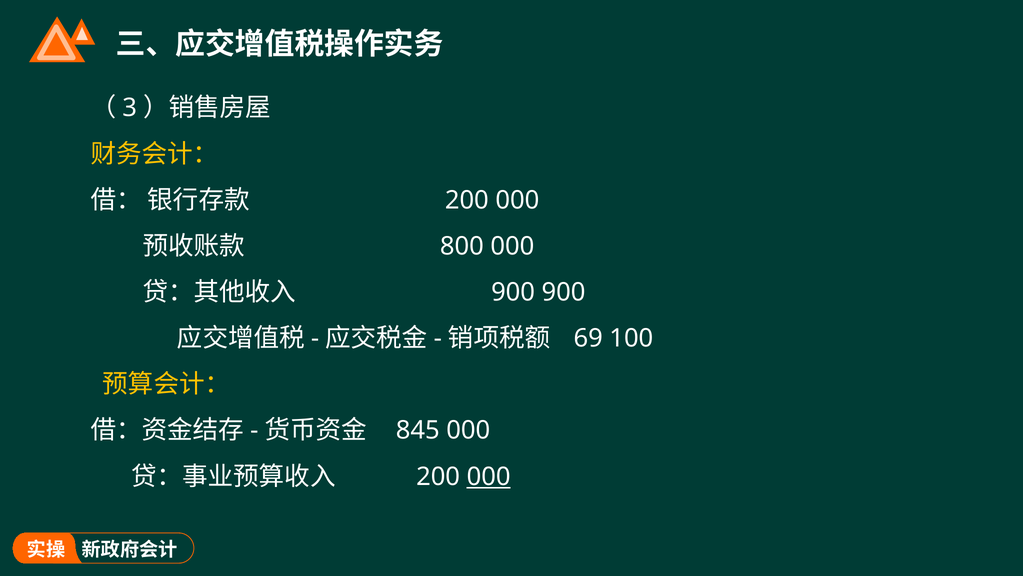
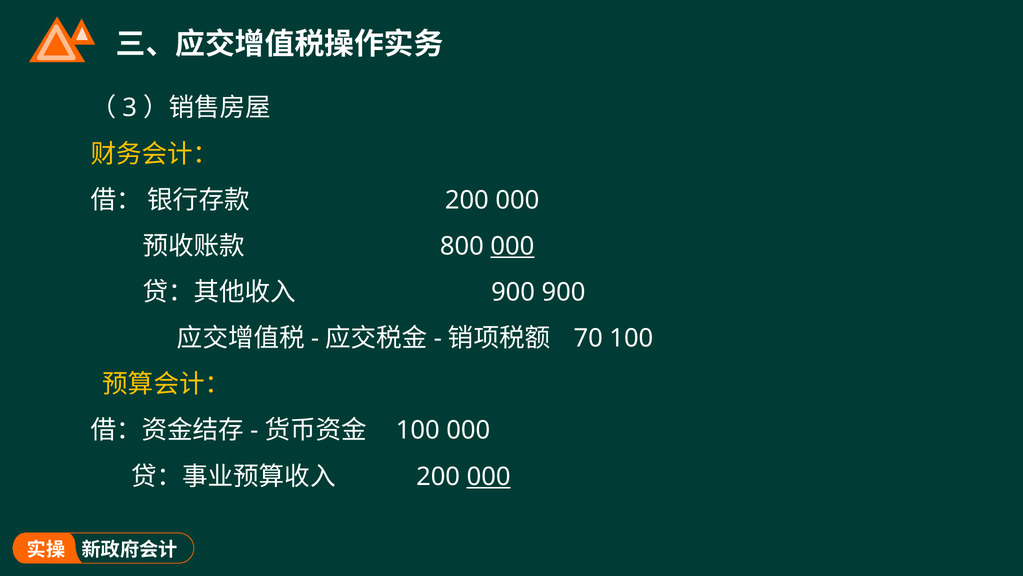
000 at (512, 246) underline: none -> present
69: 69 -> 70
845 at (418, 430): 845 -> 100
